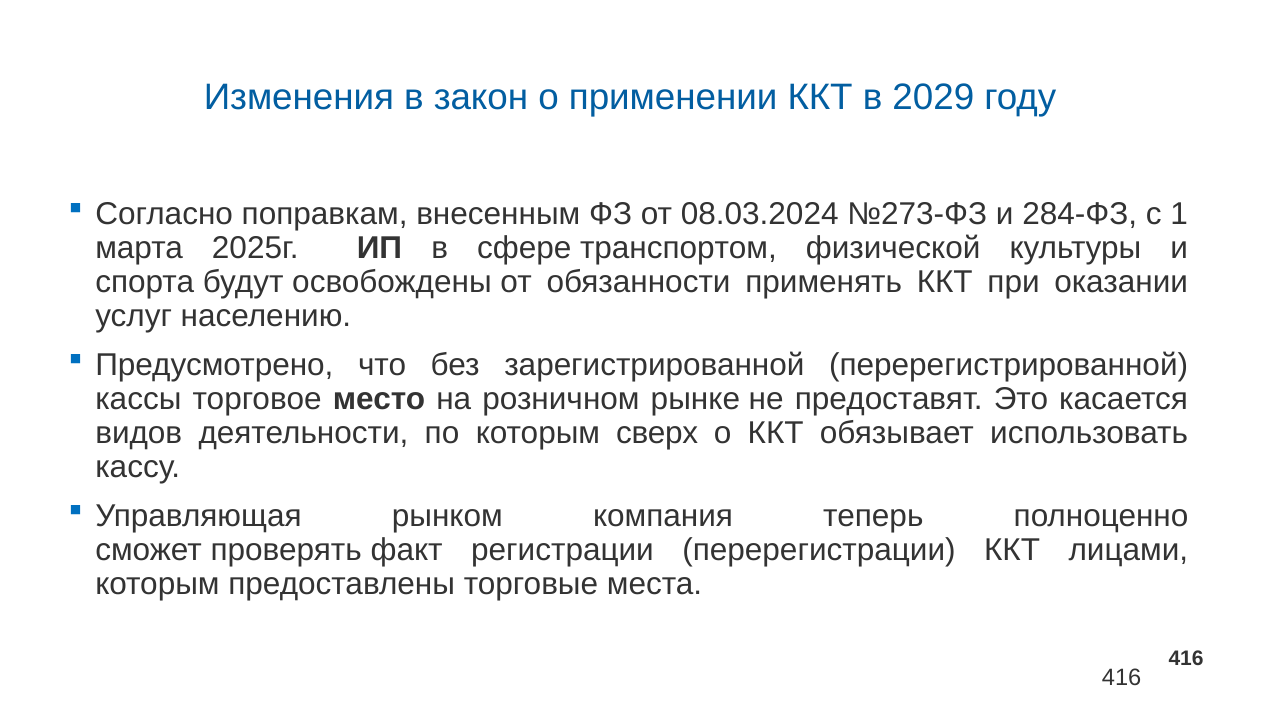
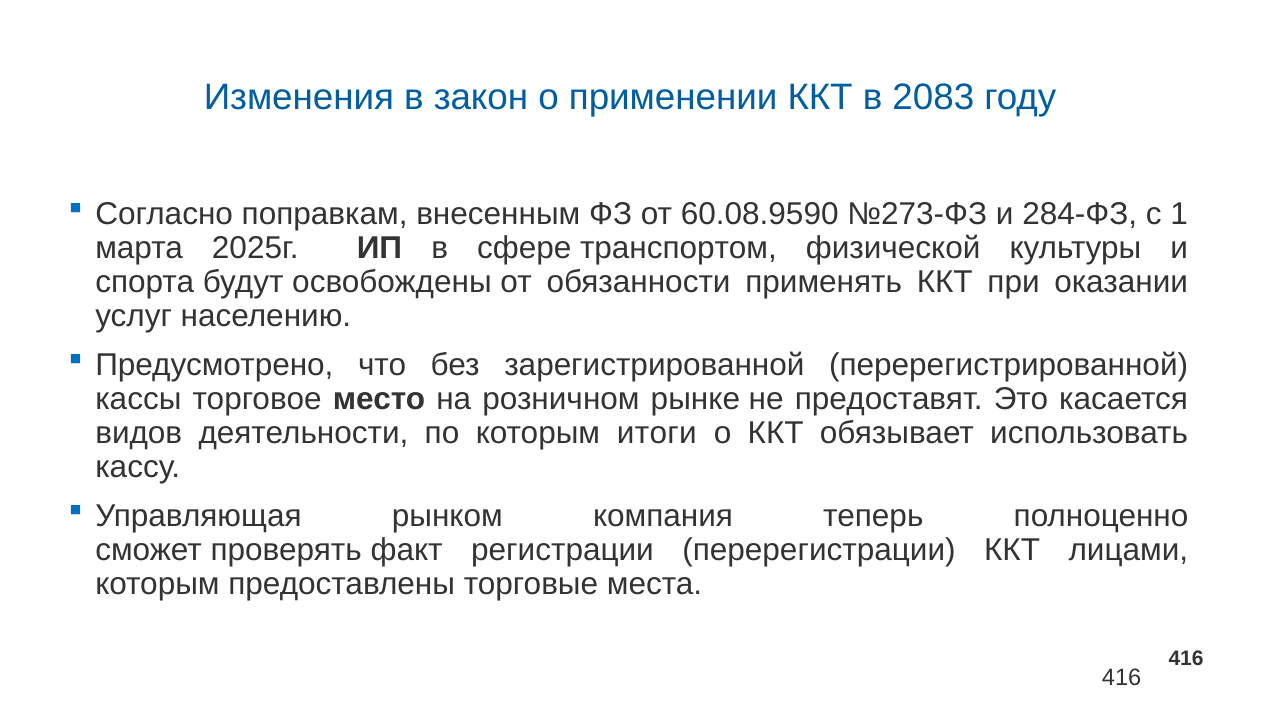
2029: 2029 -> 2083
08.03.2024: 08.03.2024 -> 60.08.9590
сверх: сверх -> итоги
